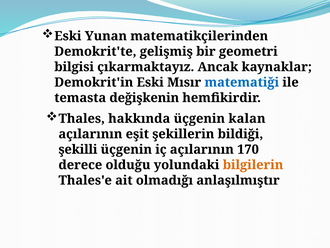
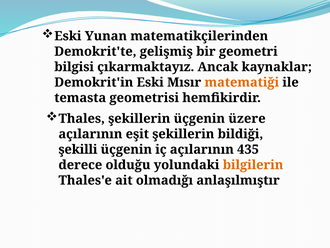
matematiği colour: blue -> orange
değişkenin: değişkenin -> geometrisi
Thales hakkında: hakkında -> şekillerin
kalan: kalan -> üzere
170: 170 -> 435
